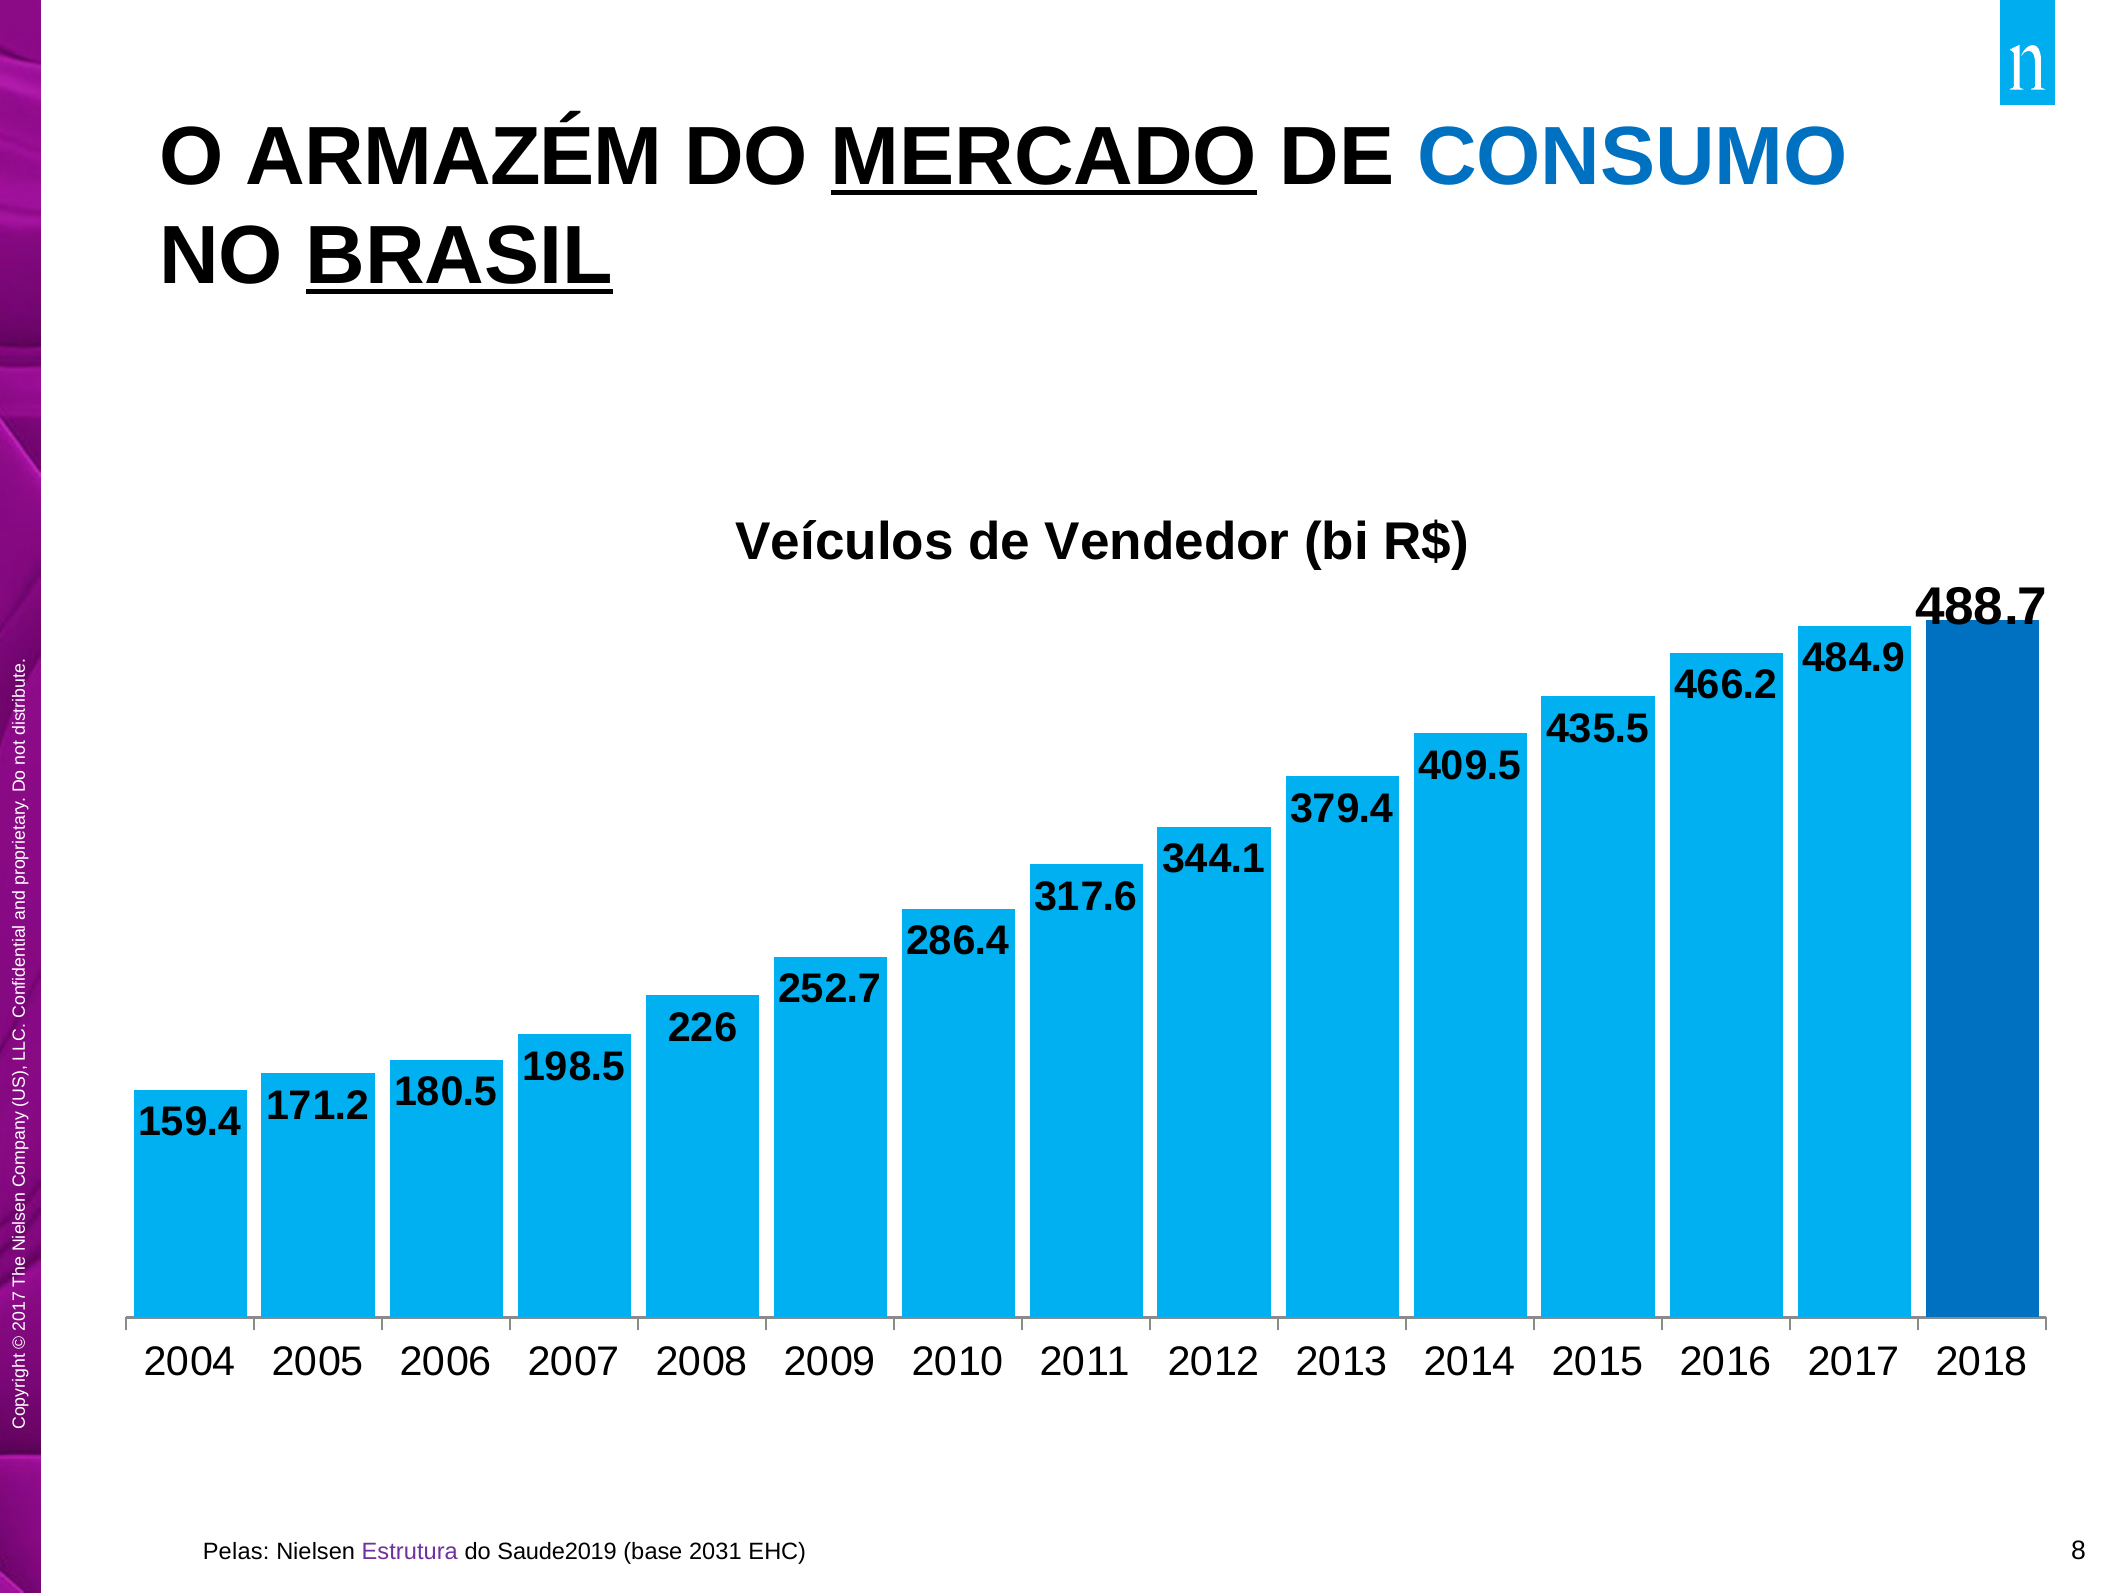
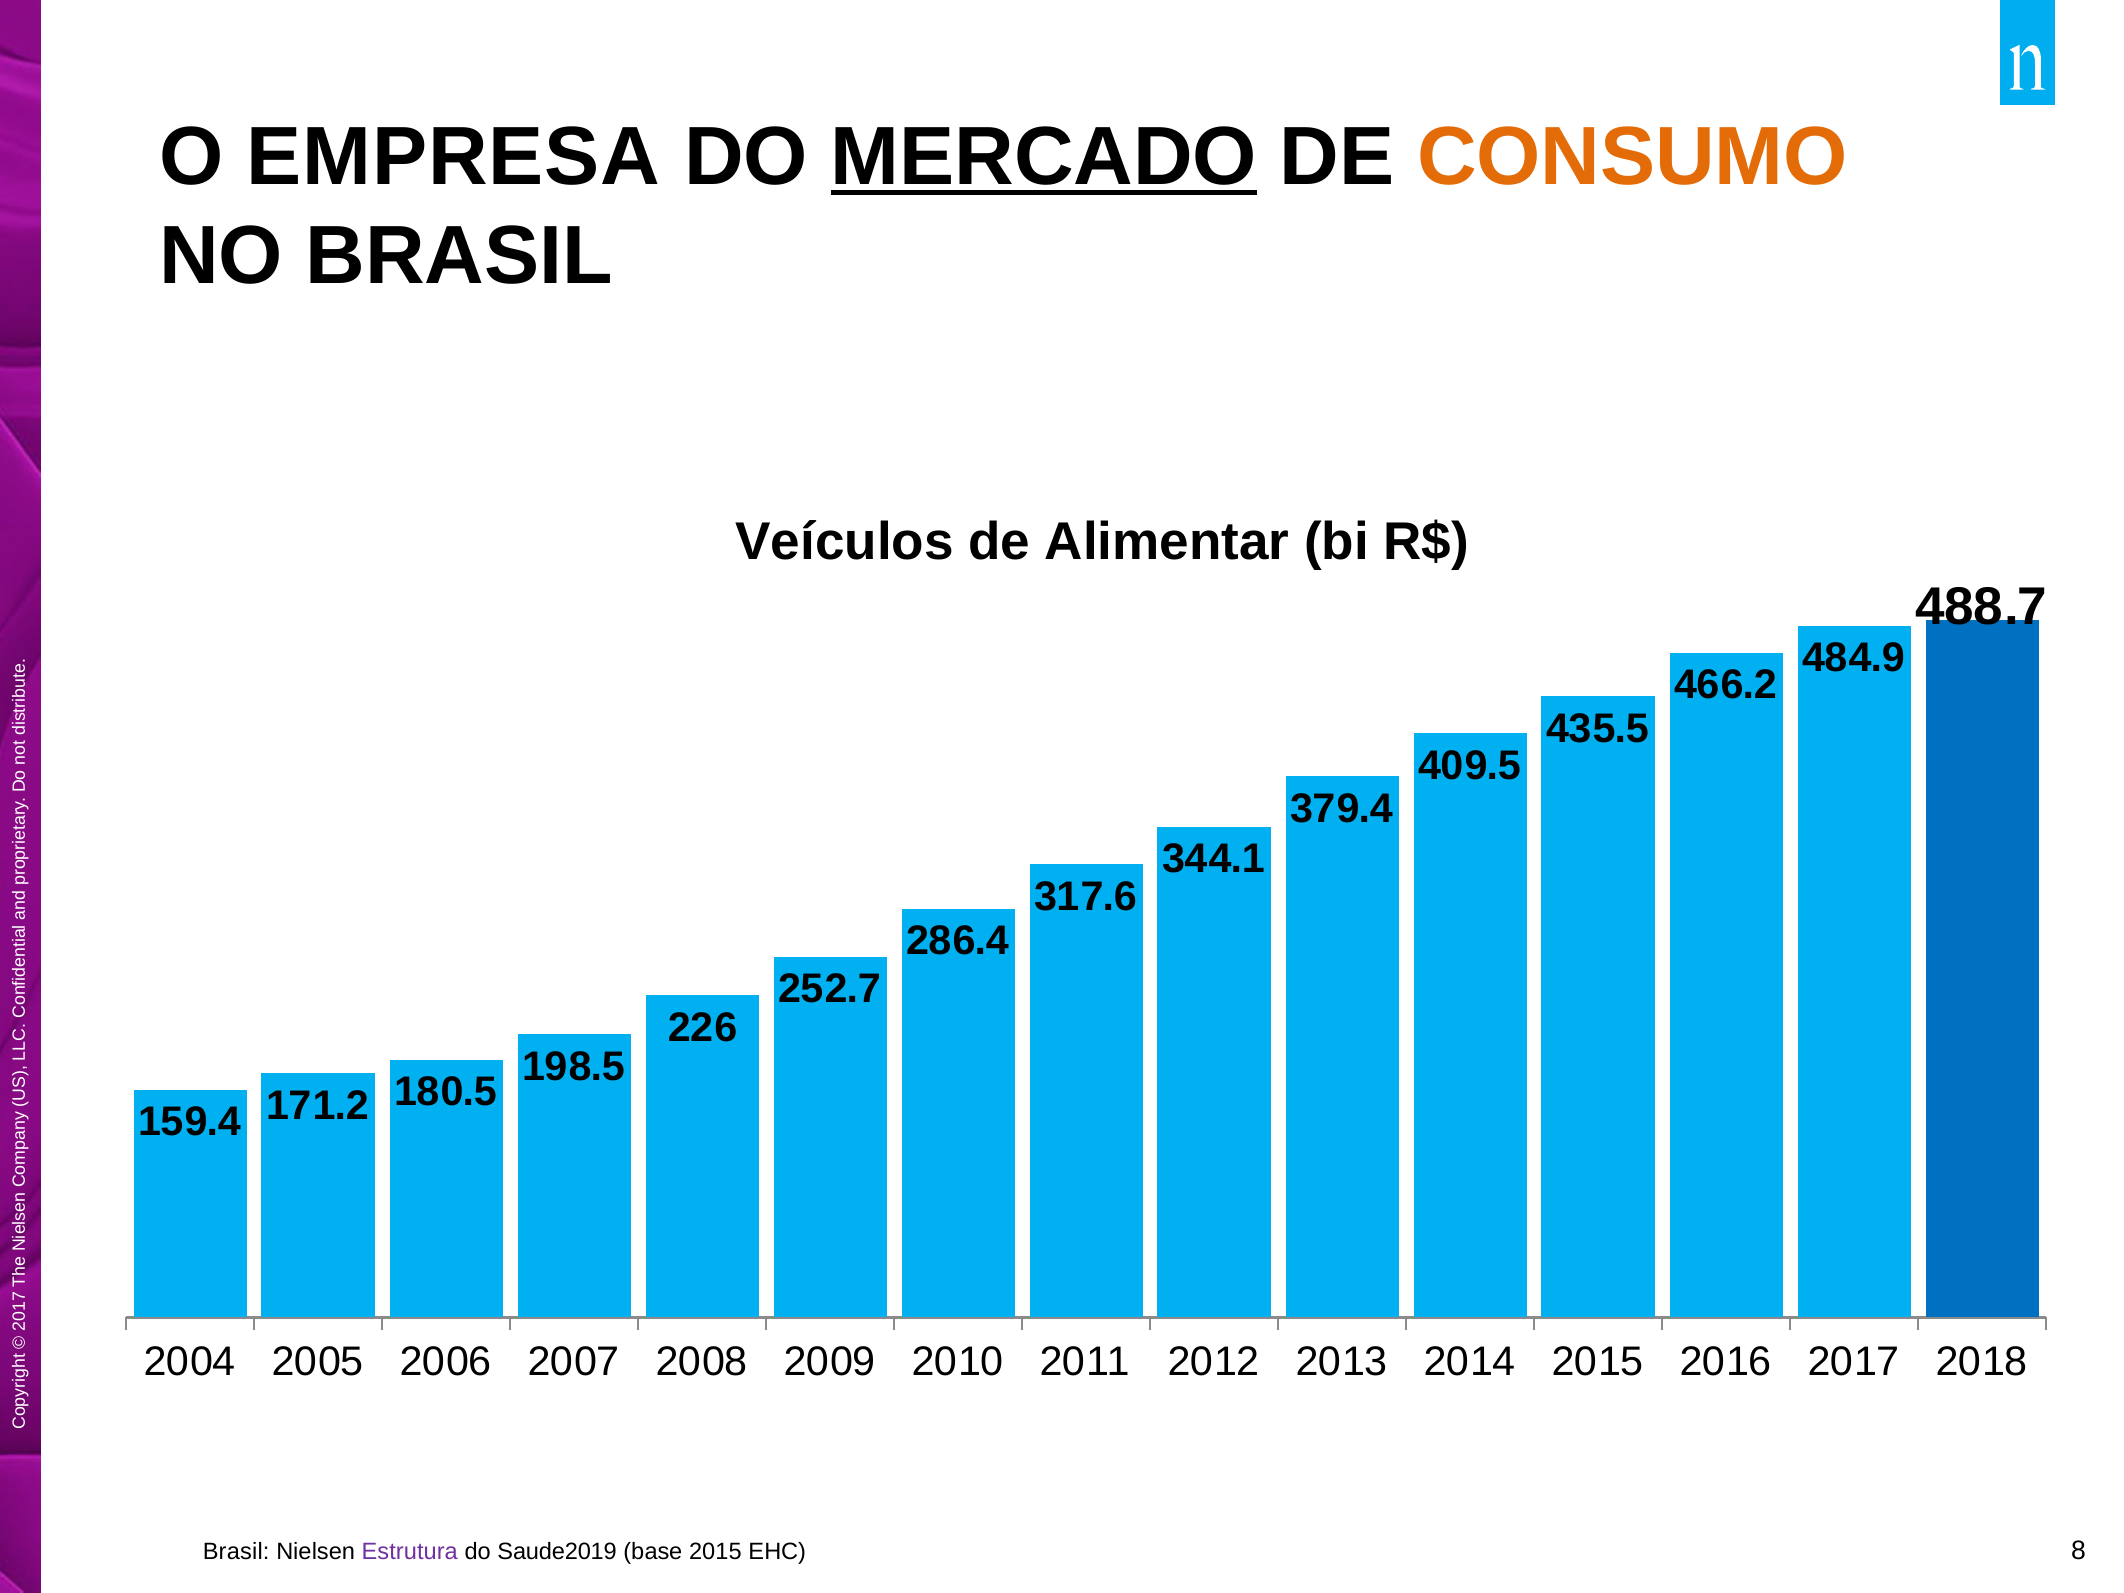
ARMAZÉM: ARMAZÉM -> EMPRESA
CONSUMO colour: blue -> orange
BRASIL at (459, 256) underline: present -> none
Vendedor: Vendedor -> Alimentar
Pelas at (236, 1551): Pelas -> Brasil
base 2031: 2031 -> 2015
